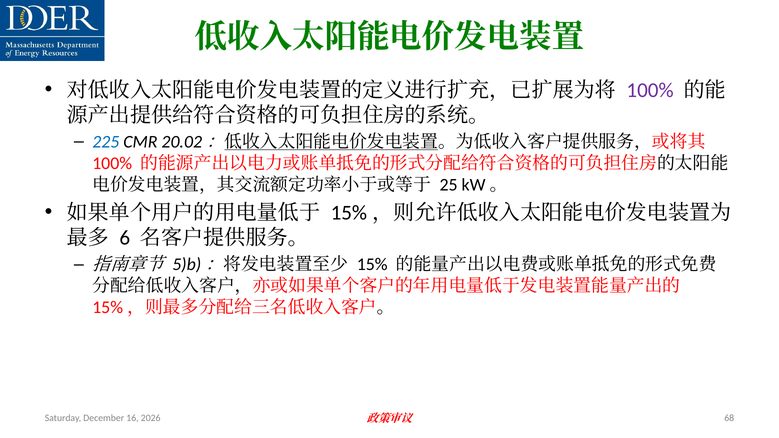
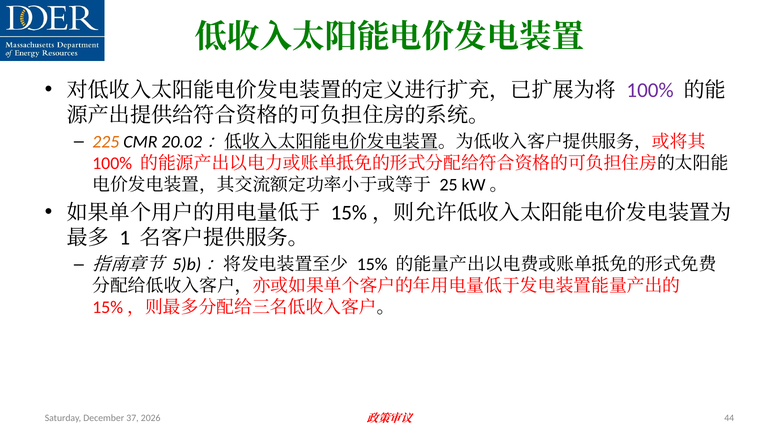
225 colour: blue -> orange
6: 6 -> 1
16: 16 -> 37
68: 68 -> 44
